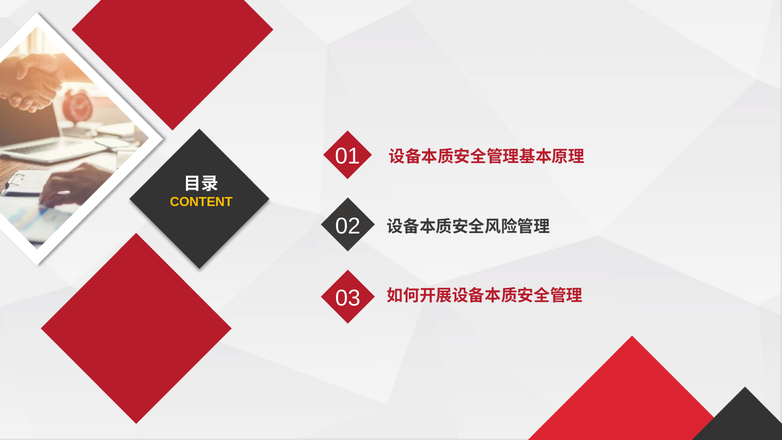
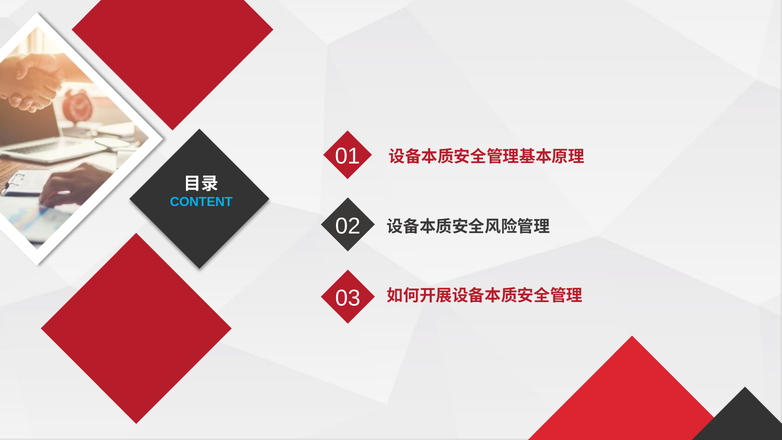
CONTENT colour: yellow -> light blue
